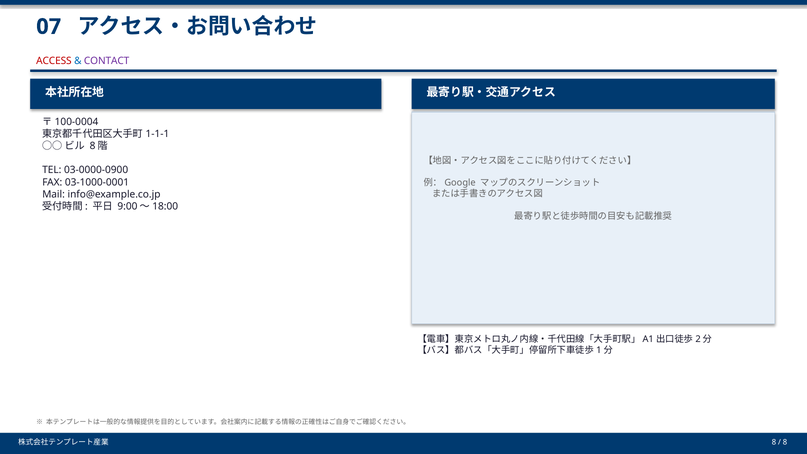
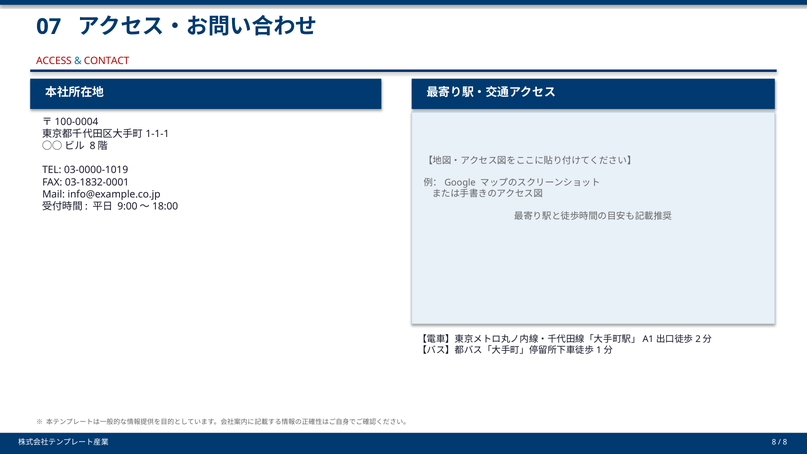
CONTACT colour: purple -> red
03-0000-0900: 03-0000-0900 -> 03-0000-1019
03-1000-0001: 03-1000-0001 -> 03-1832-0001
